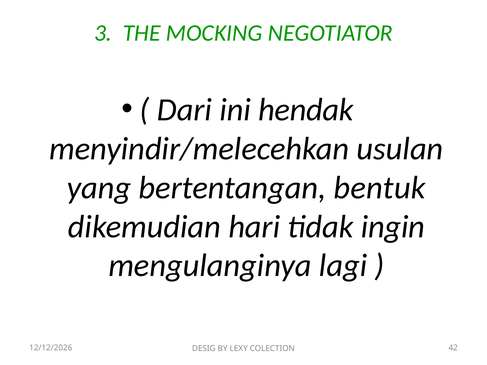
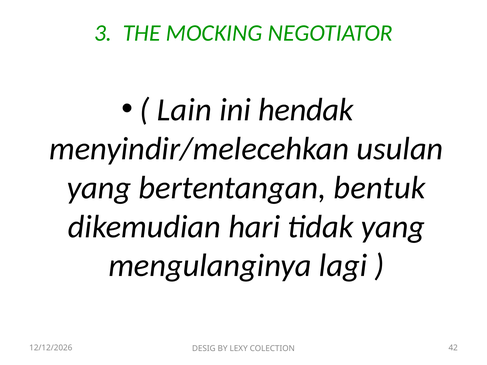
Dari: Dari -> Lain
tidak ingin: ingin -> yang
